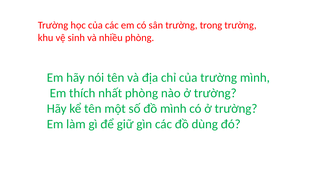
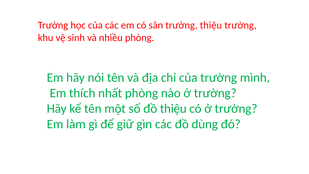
trường trong: trong -> thiệu
đồ mình: mình -> thiệu
